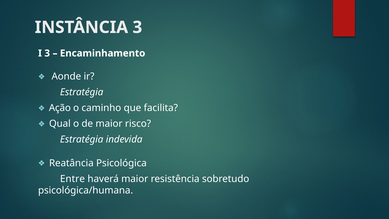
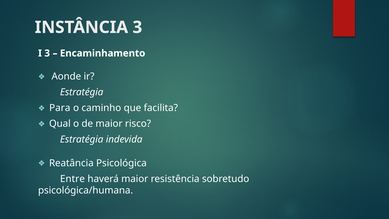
Ação: Ação -> Para
